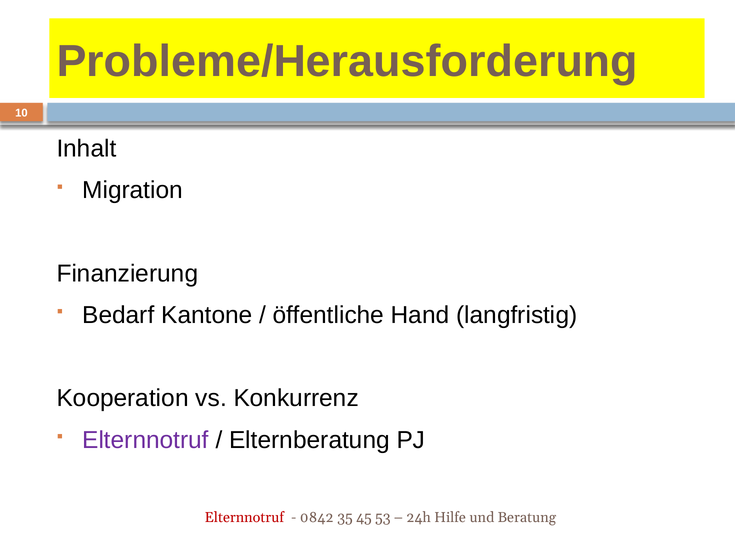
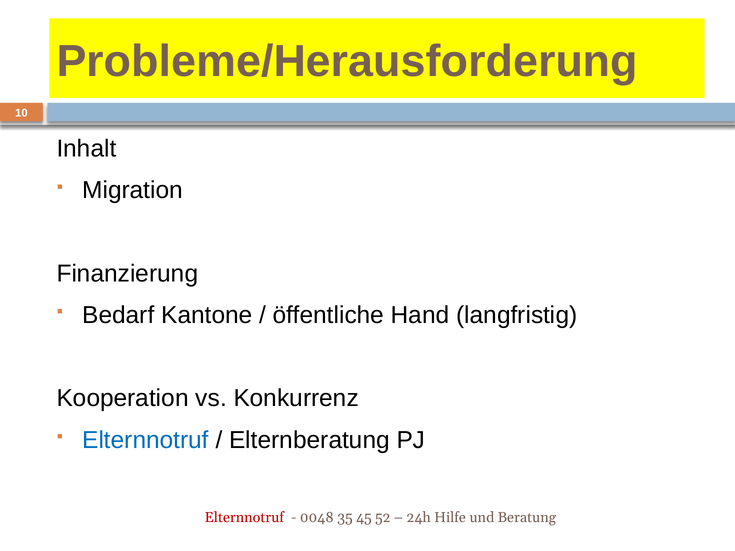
Elternnotruf at (146, 440) colour: purple -> blue
0842: 0842 -> 0048
53: 53 -> 52
